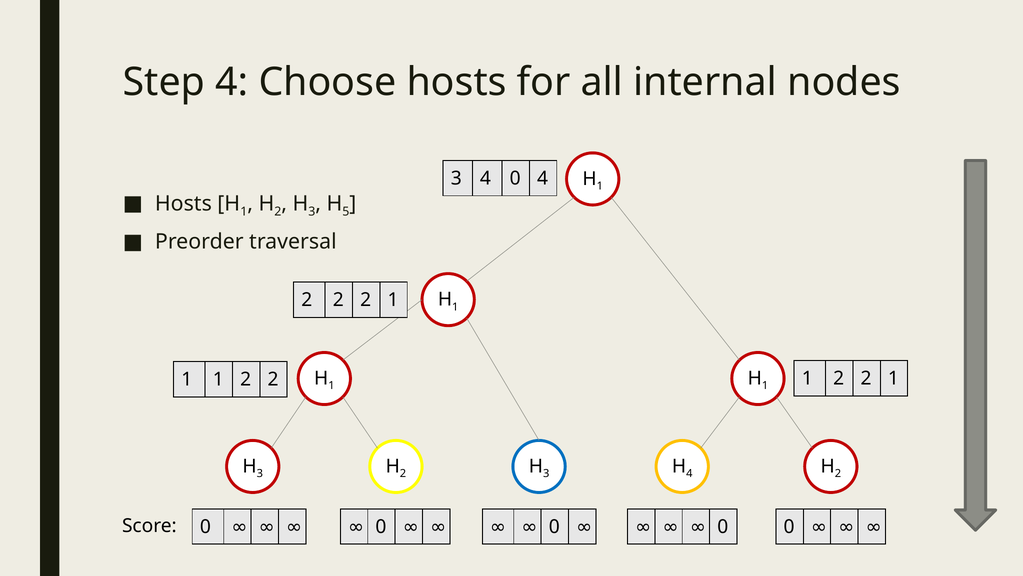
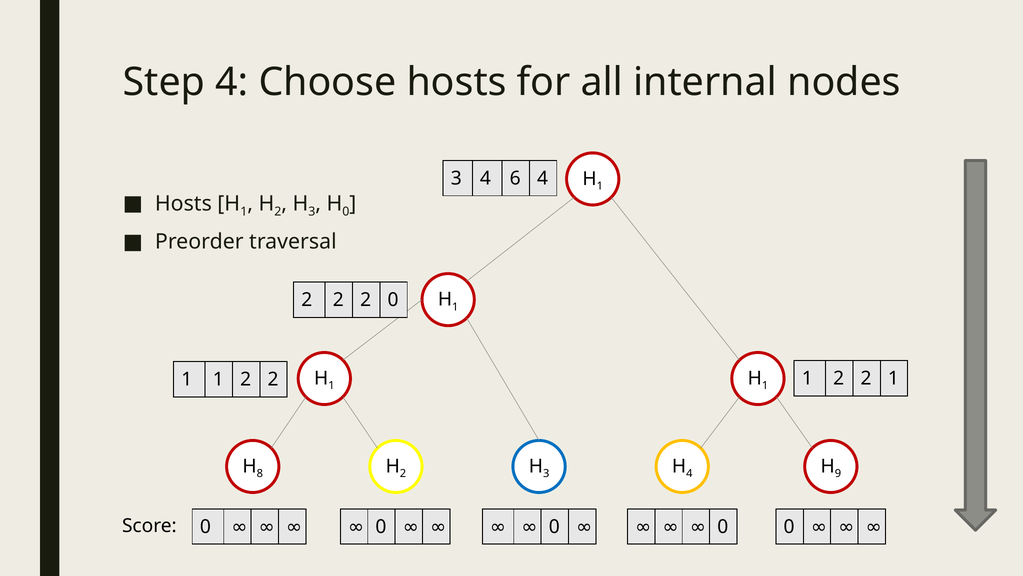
4 0: 0 -> 6
5 at (346, 212): 5 -> 0
2 2 2 1: 1 -> 0
3 at (260, 473): 3 -> 8
2 at (838, 473): 2 -> 9
